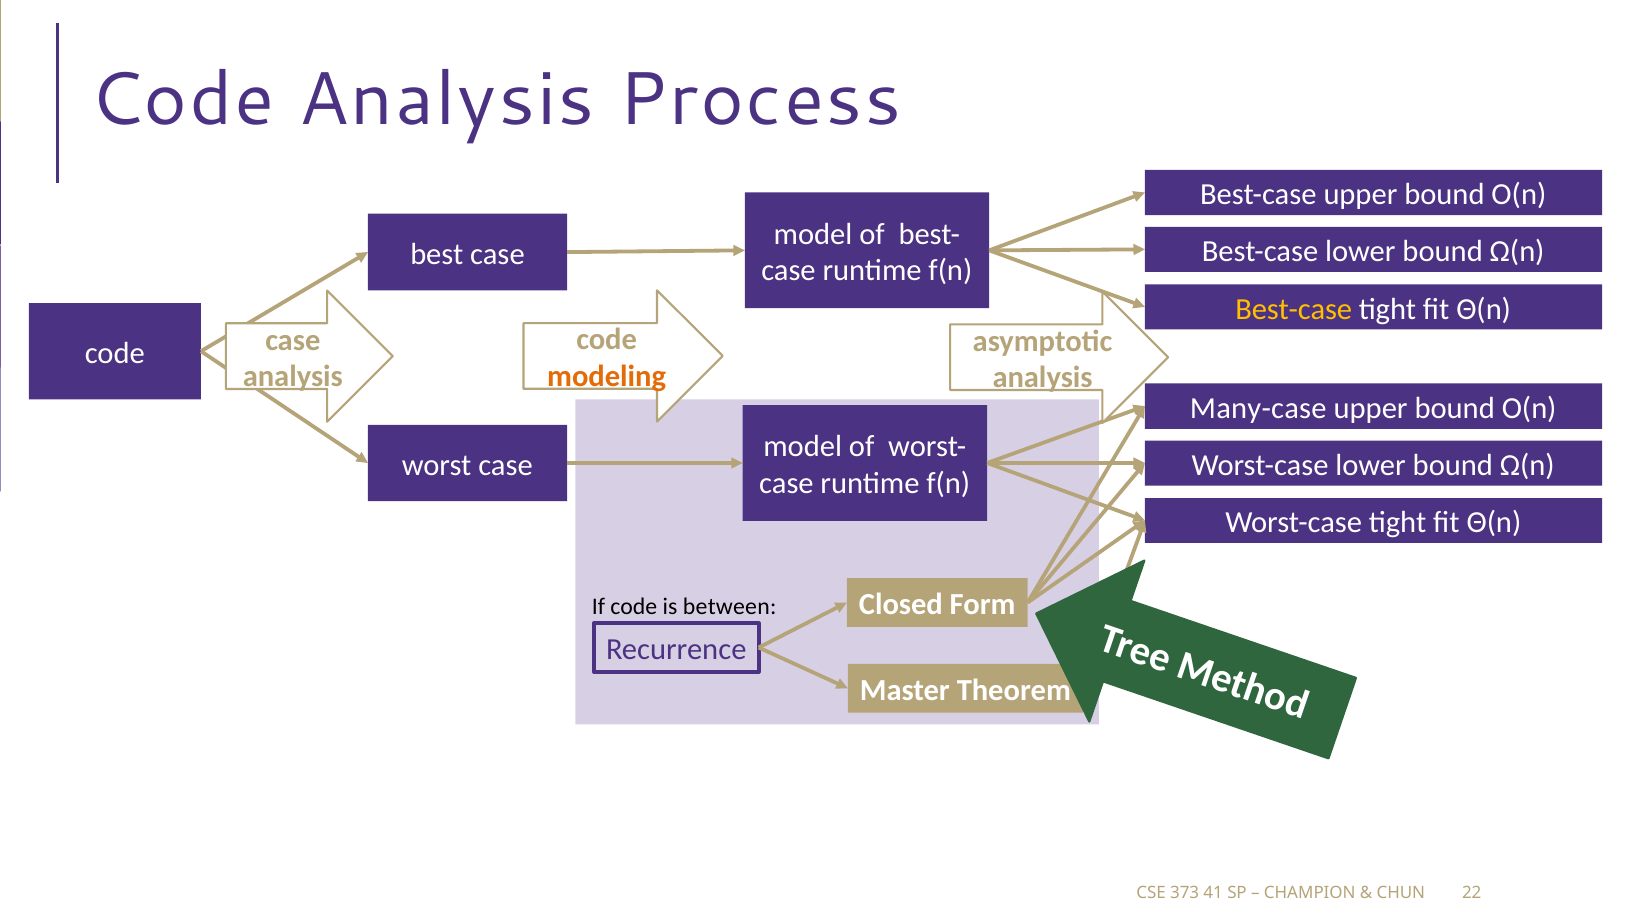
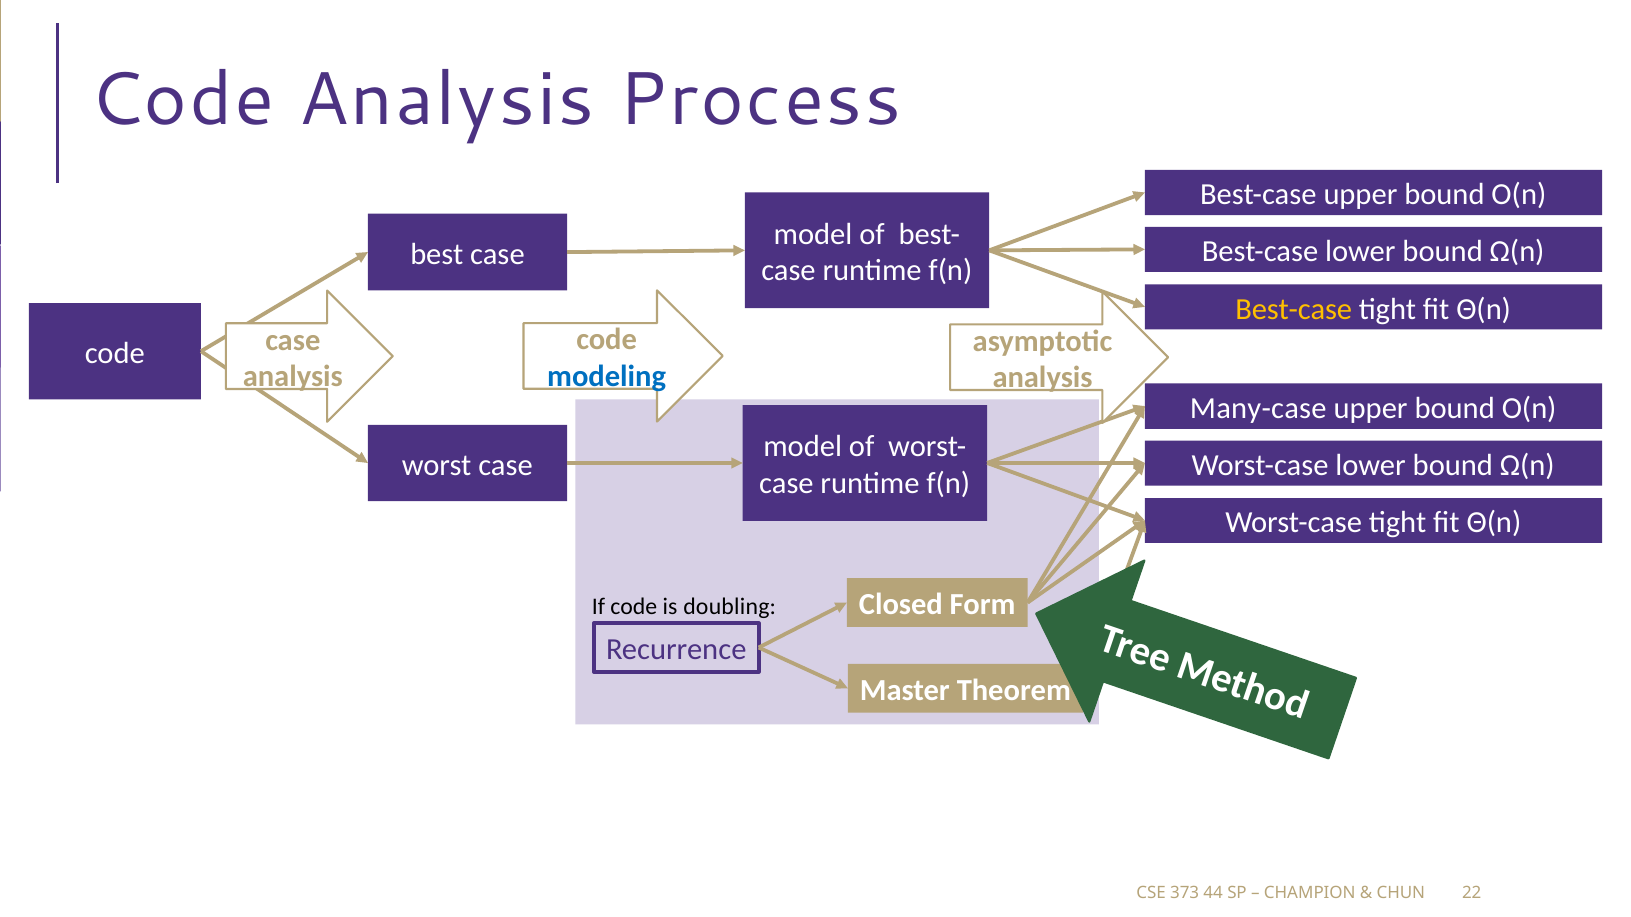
modeling colour: orange -> blue
between: between -> doubling
41: 41 -> 44
